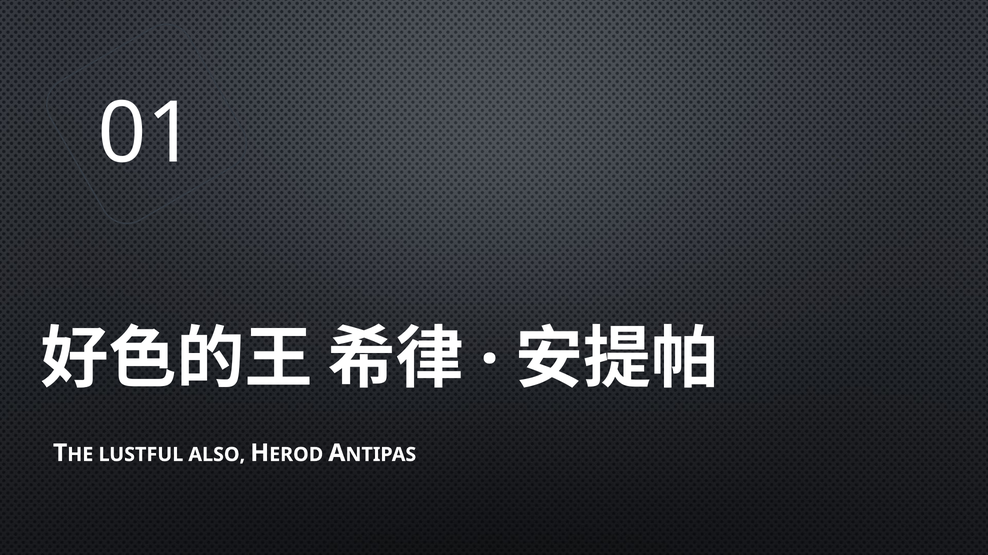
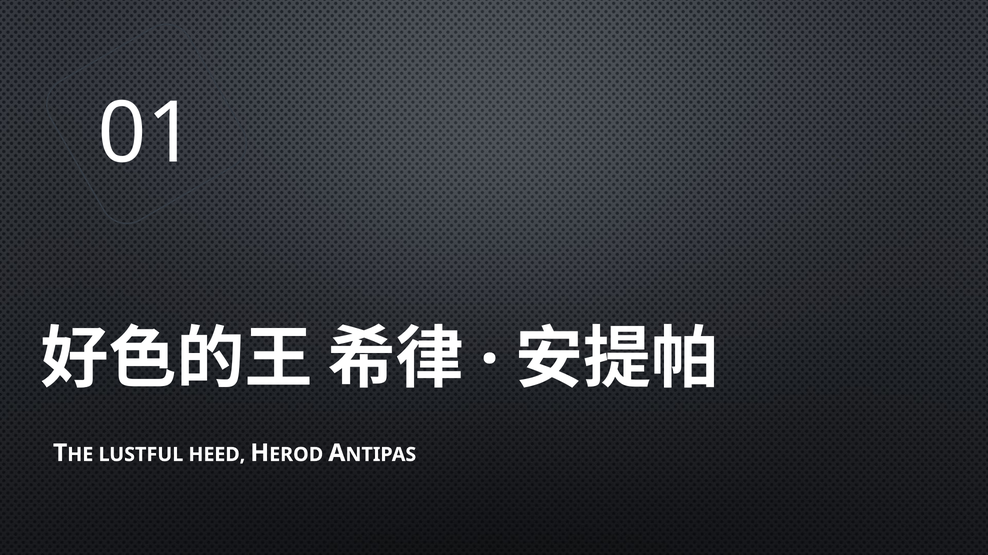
ALSO: ALSO -> HEED
